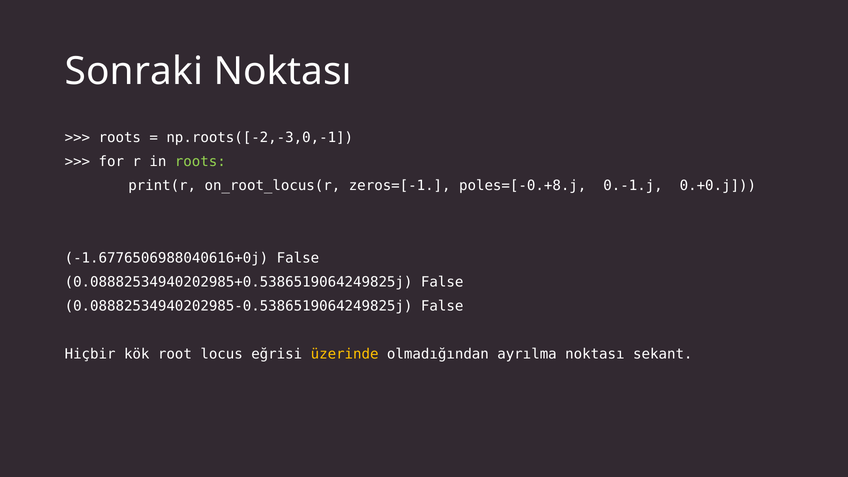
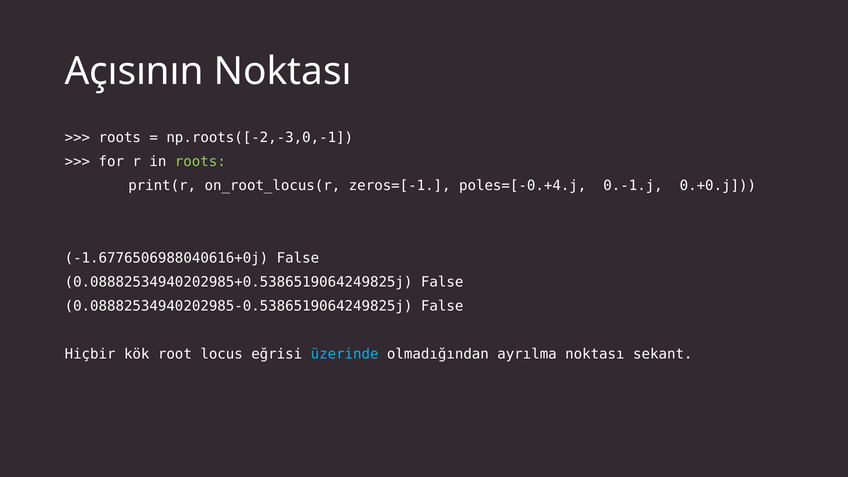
Sonraki: Sonraki -> Açısının
poles=[-0.+8.j: poles=[-0.+8.j -> poles=[-0.+4.j
üzerinde colour: yellow -> light blue
